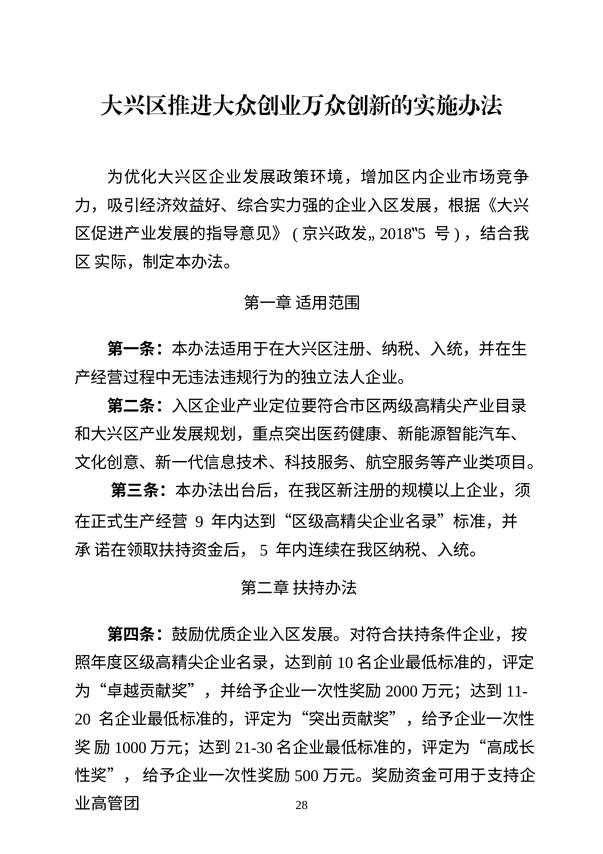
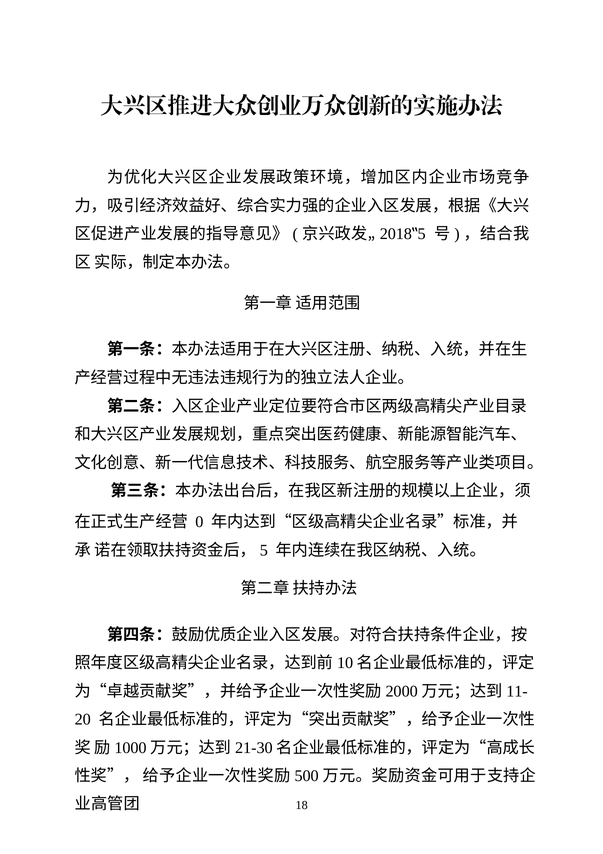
9: 9 -> 0
28: 28 -> 18
